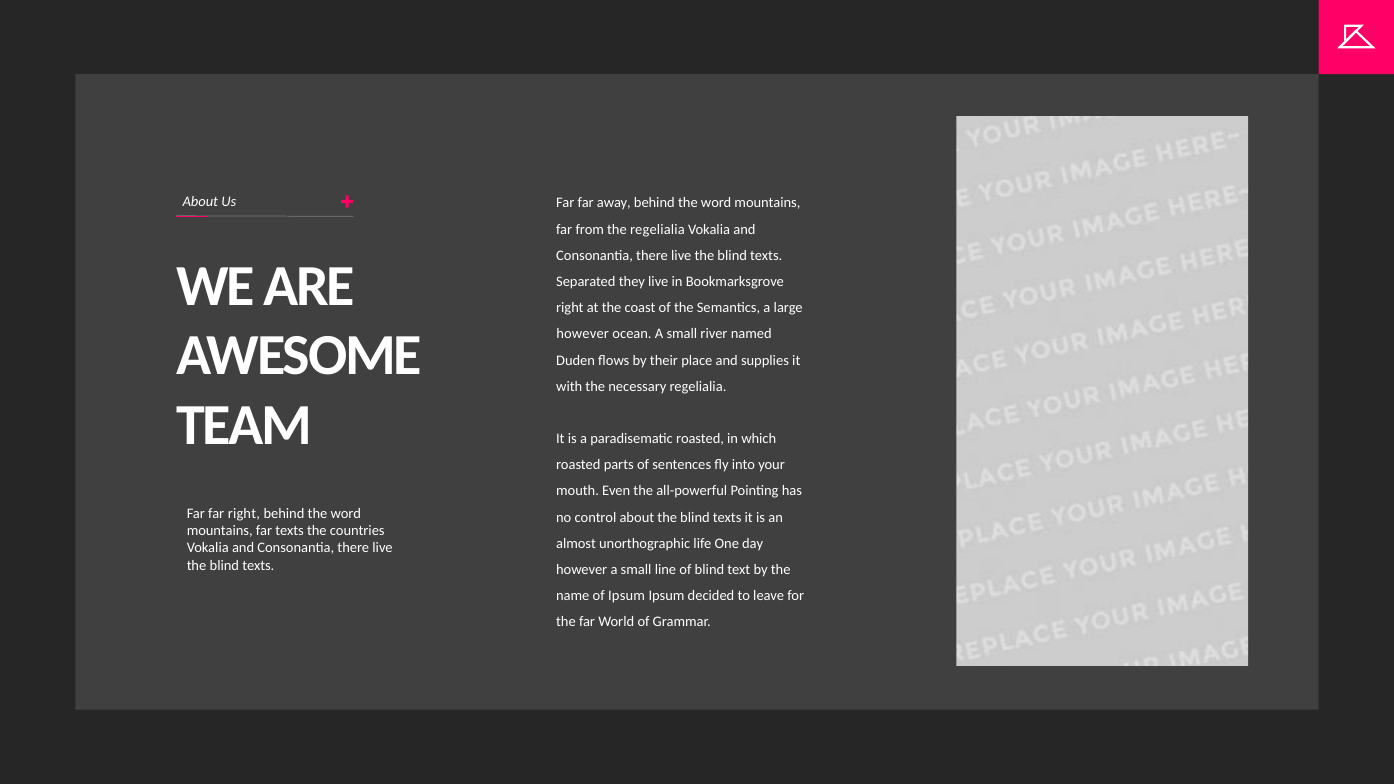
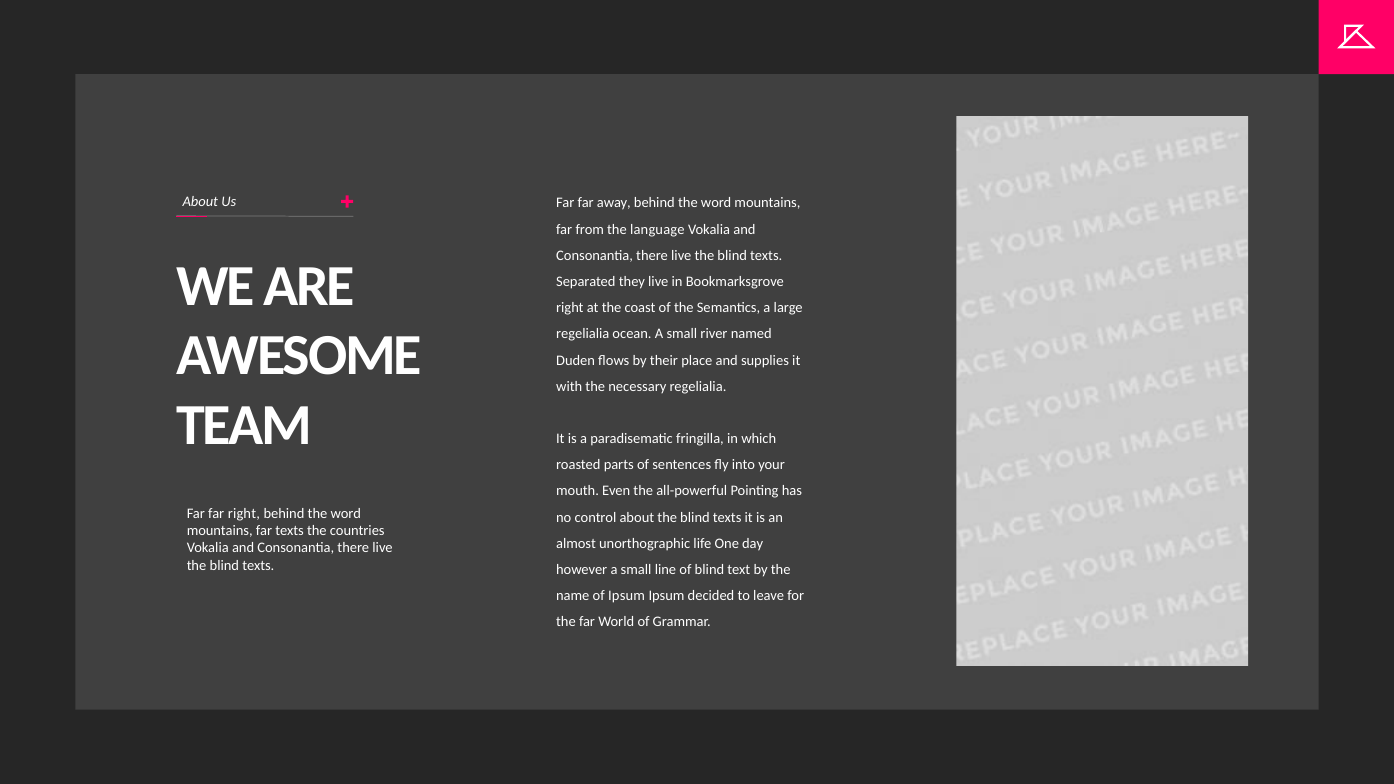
the regelialia: regelialia -> language
however at (583, 334): however -> regelialia
paradisematic roasted: roasted -> fringilla
